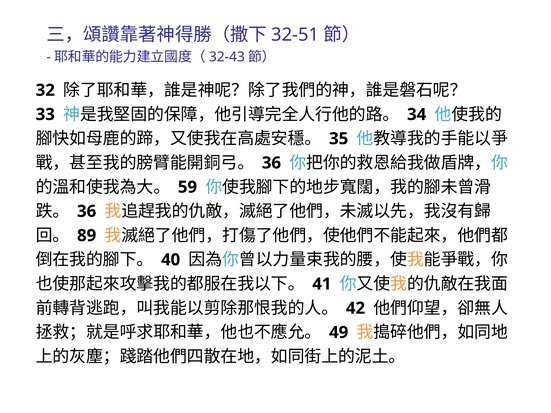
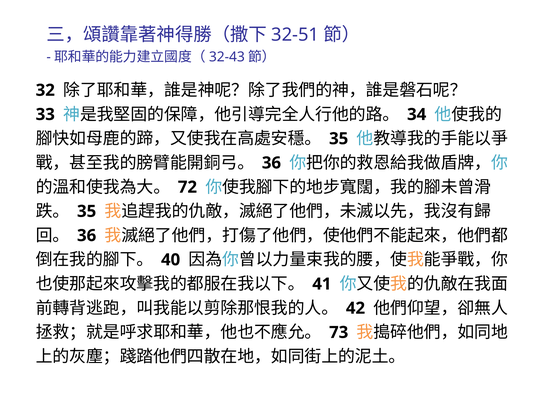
59: 59 -> 72
36 at (87, 211): 36 -> 35
89 at (87, 236): 89 -> 36
49: 49 -> 73
